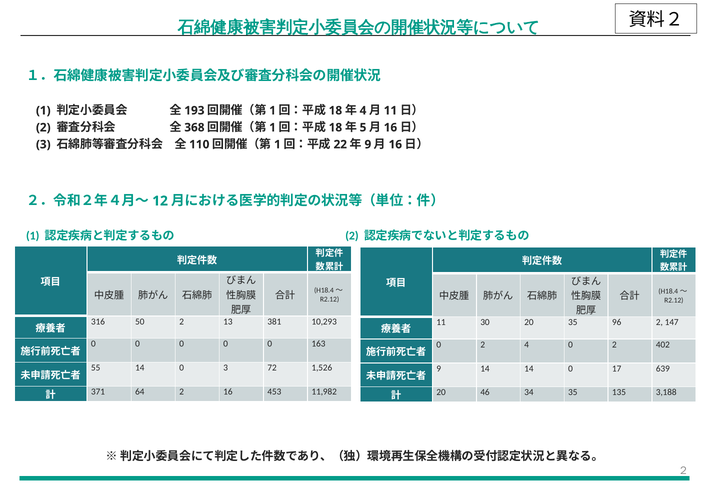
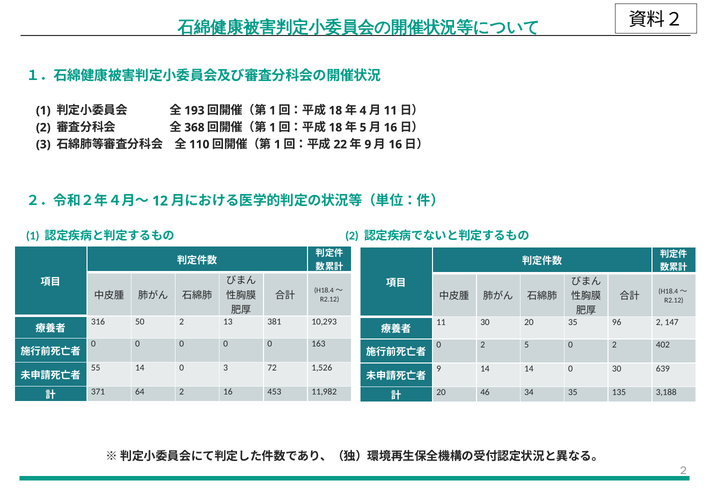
2 4: 4 -> 5
0 17: 17 -> 30
